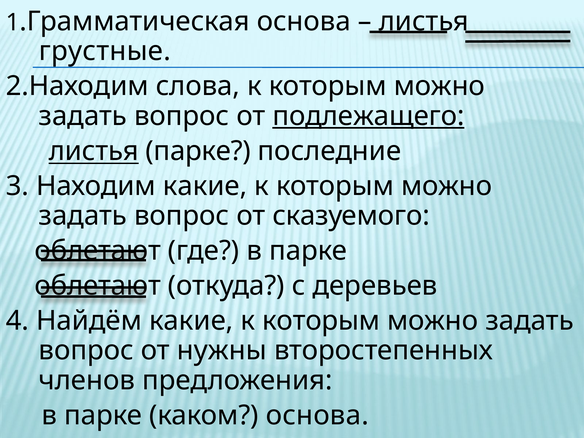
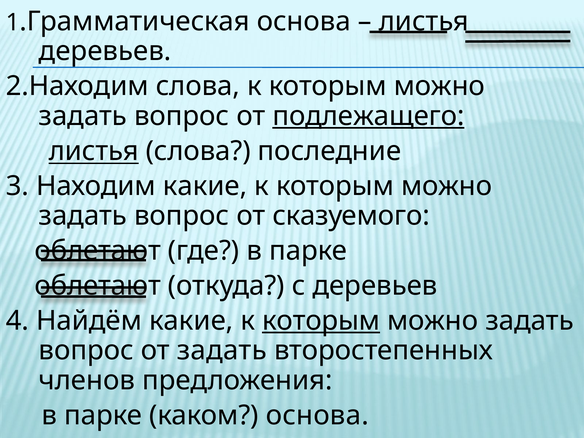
грустные at (105, 51): грустные -> деревьев
листья парке: парке -> слова
которым at (321, 321) underline: none -> present
от нужны: нужны -> задать
